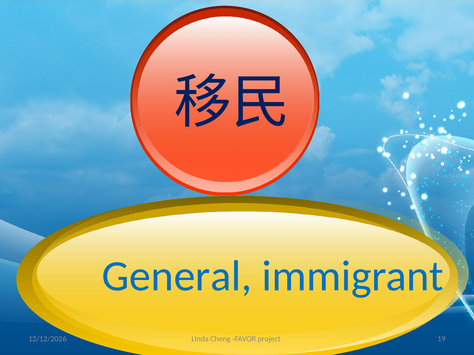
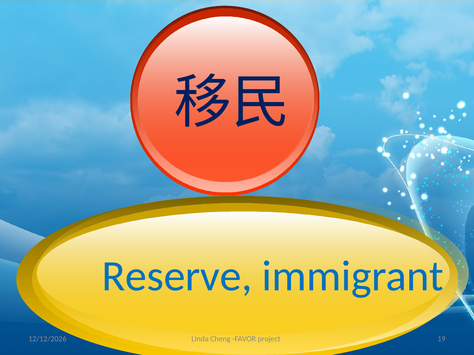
General: General -> Reserve
